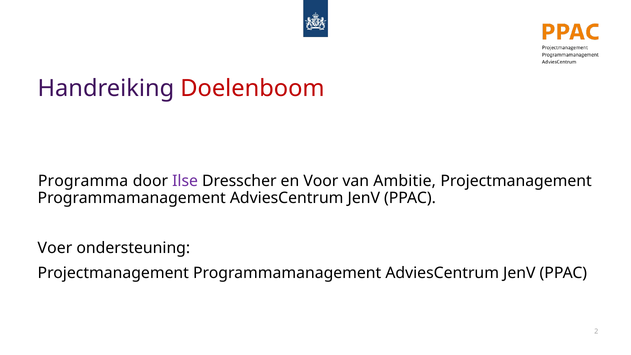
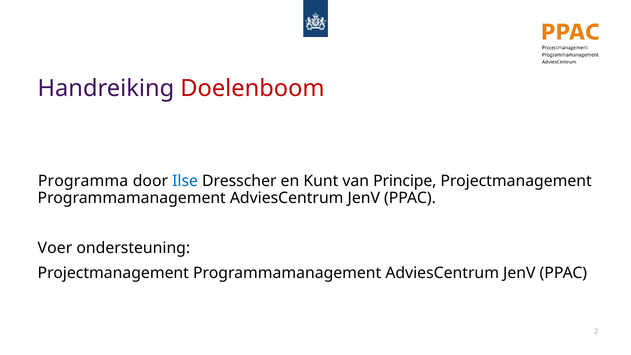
Ilse colour: purple -> blue
Voor: Voor -> Kunt
Ambitie: Ambitie -> Principe
